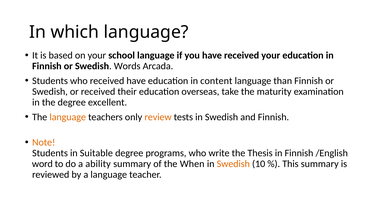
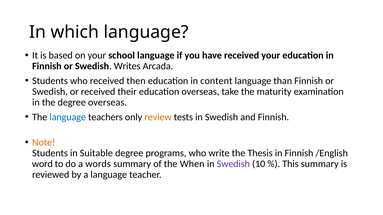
Words: Words -> Writes
received have: have -> then
degree excellent: excellent -> overseas
language at (68, 117) colour: orange -> blue
ability: ability -> words
Swedish at (233, 164) colour: orange -> purple
